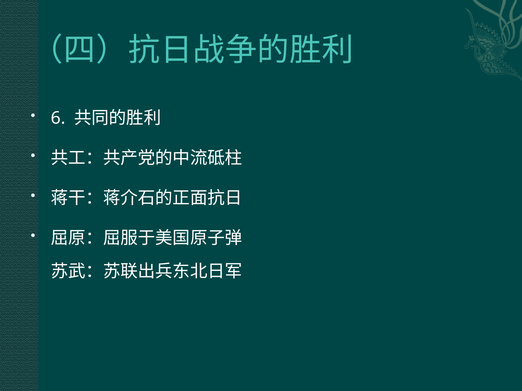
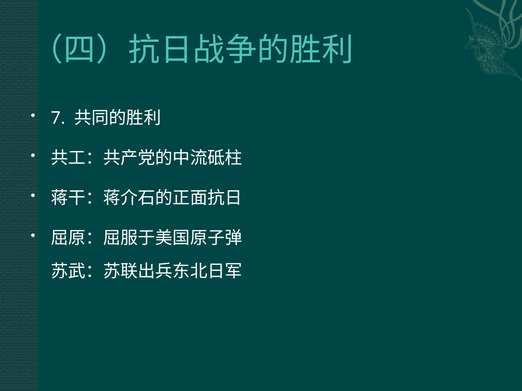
6: 6 -> 7
